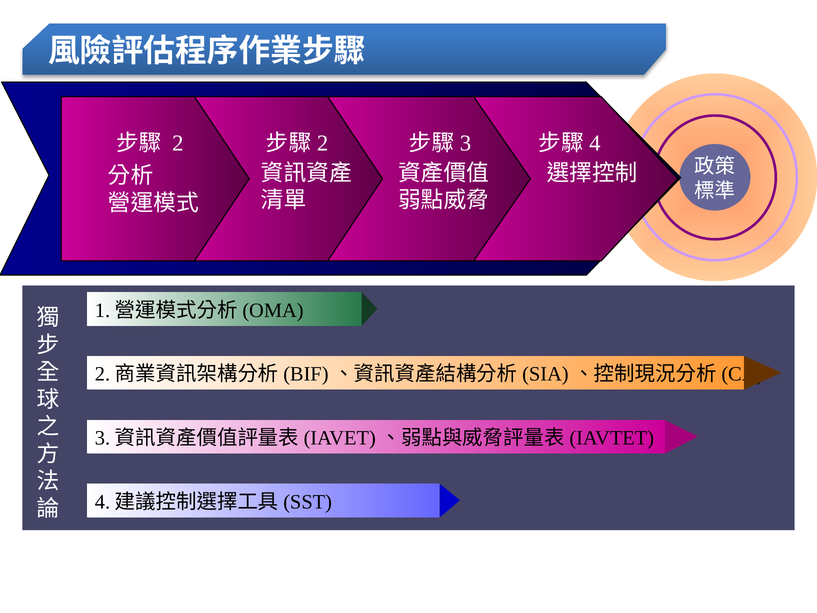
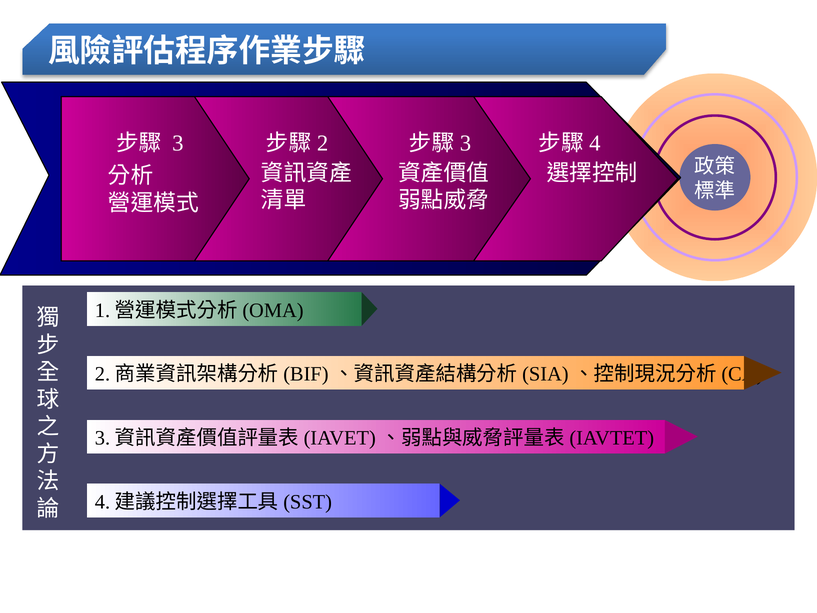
2: 2 -> 3
